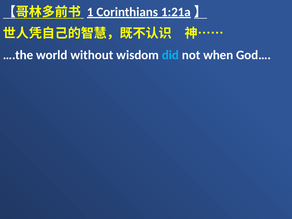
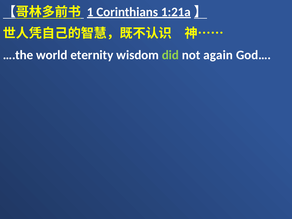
without: without -> eternity
did colour: light blue -> light green
when: when -> again
